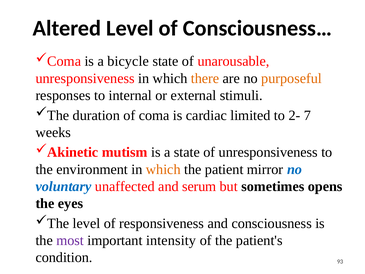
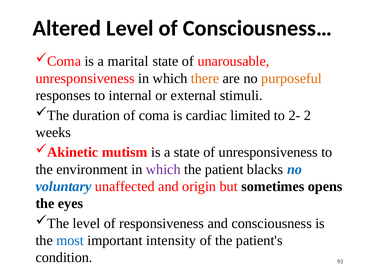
bicycle: bicycle -> marital
7: 7 -> 2
which at (163, 169) colour: orange -> purple
mirror: mirror -> blacks
serum: serum -> origin
most colour: purple -> blue
